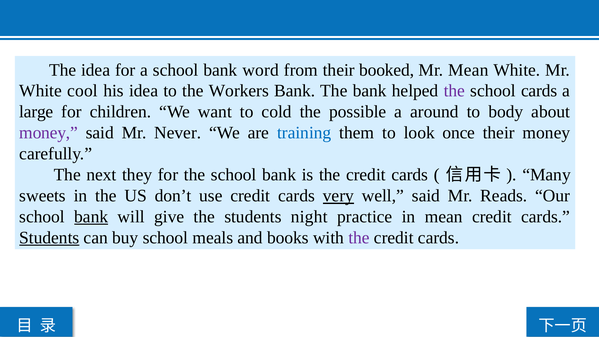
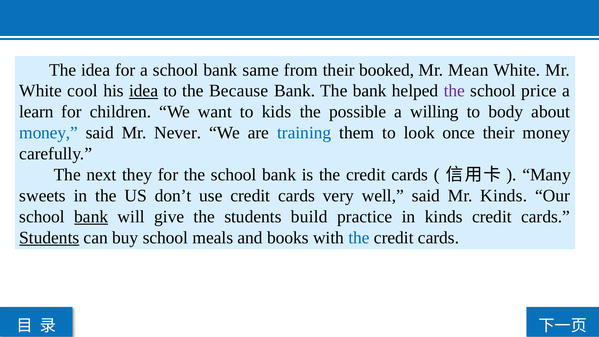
word: word -> same
idea at (144, 91) underline: none -> present
Workers: Workers -> Because
school cards: cards -> price
large: large -> learn
cold: cold -> kids
around: around -> willing
money at (49, 133) colour: purple -> blue
very underline: present -> none
Mr Reads: Reads -> Kinds
night: night -> build
in mean: mean -> kinds
the at (359, 238) colour: purple -> blue
